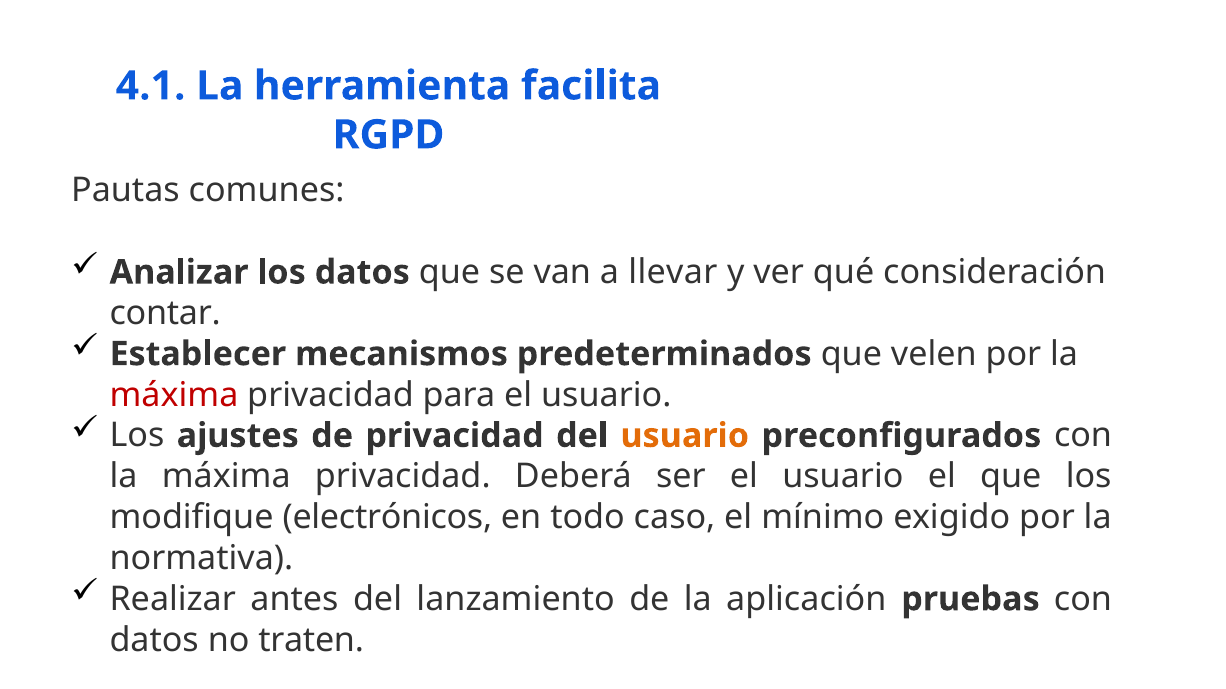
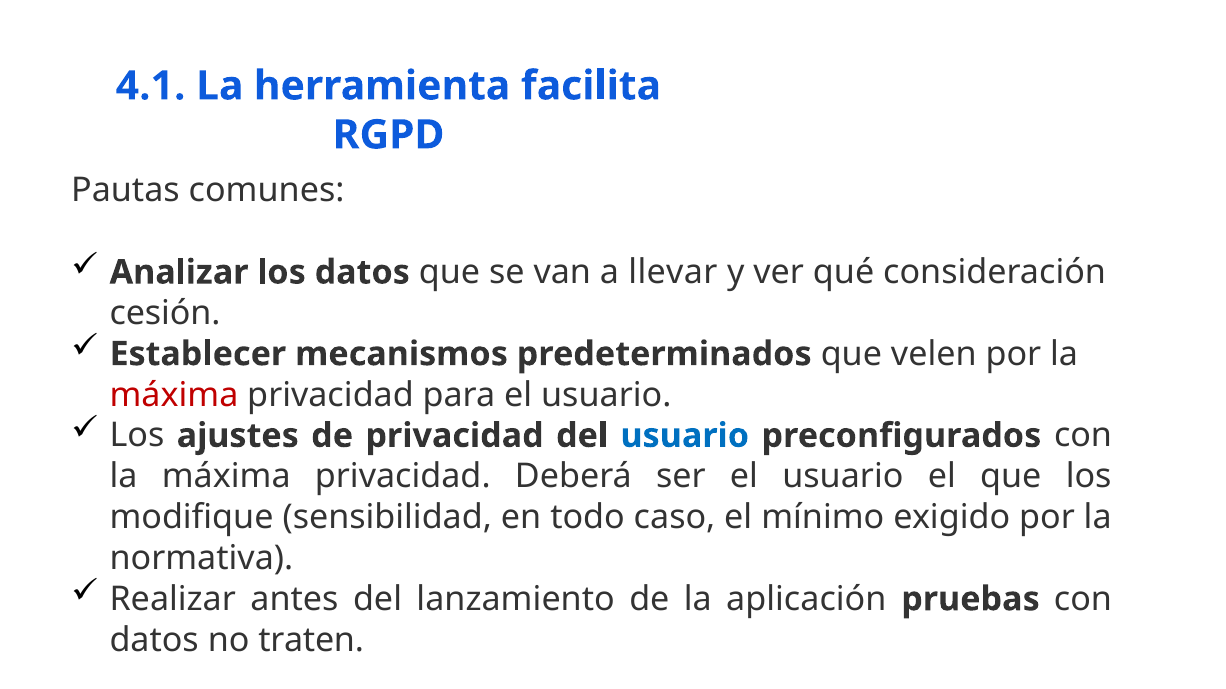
contar: contar -> cesión
usuario at (685, 436) colour: orange -> blue
electrónicos: electrónicos -> sensibilidad
